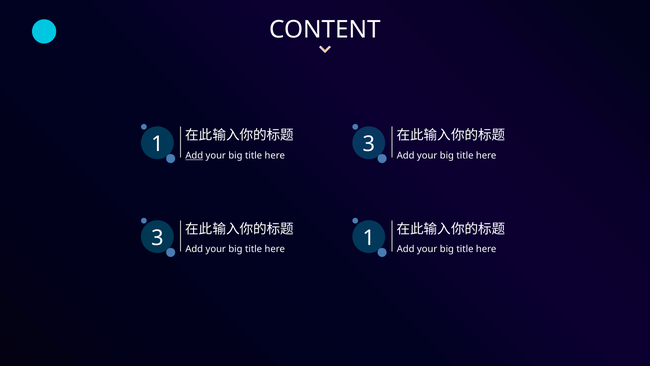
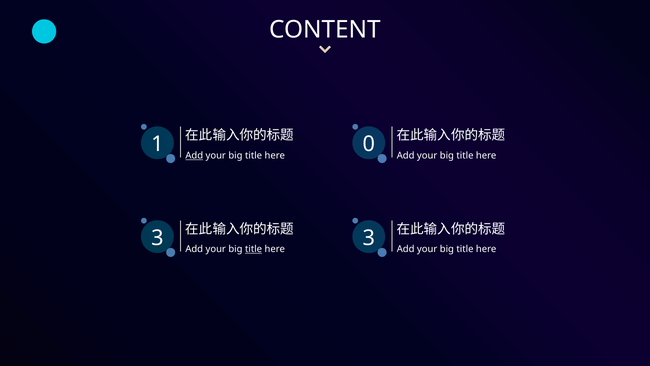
3 at (369, 144): 3 -> 0
title at (254, 249) underline: none -> present
1 at (369, 238): 1 -> 3
